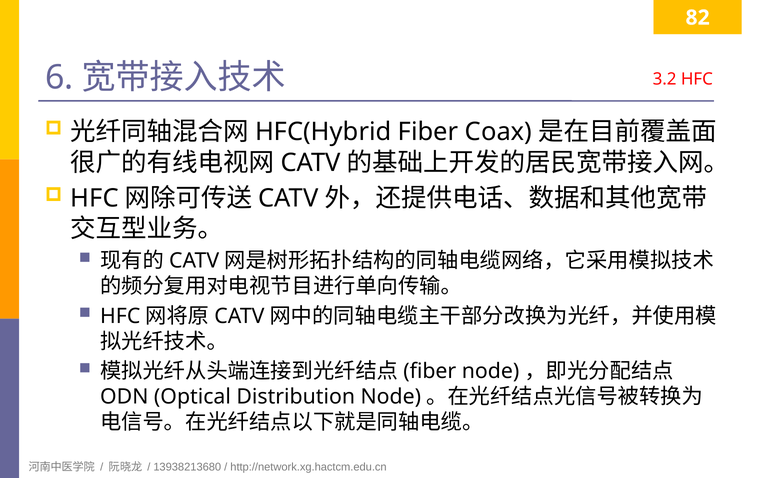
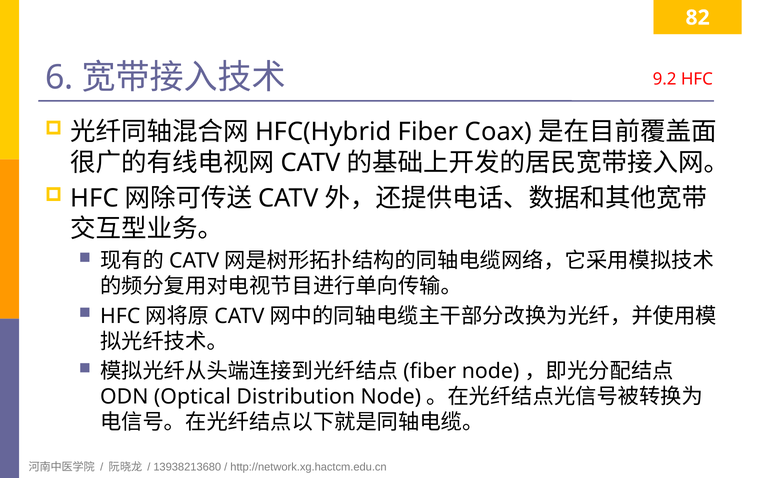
3.2: 3.2 -> 9.2
